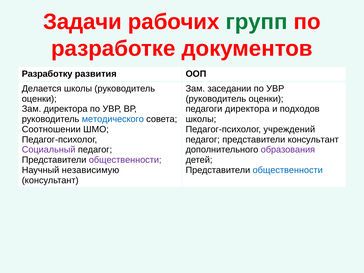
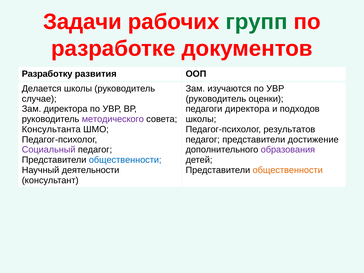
заседании: заседании -> изучаются
оценки at (39, 99): оценки -> случае
методического colour: blue -> purple
Соотношении: Соотношении -> Консультанта
учреждений: учреждений -> результатов
представители консультант: консультант -> достижение
общественности at (125, 160) colour: purple -> blue
независимую: независимую -> деятельности
общественности at (288, 170) colour: blue -> orange
